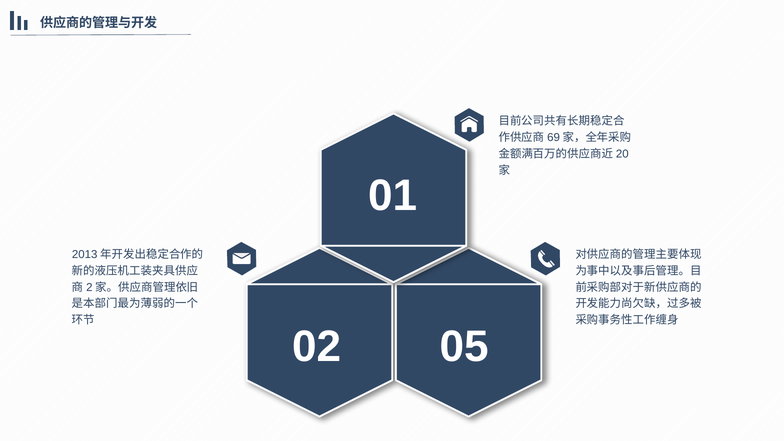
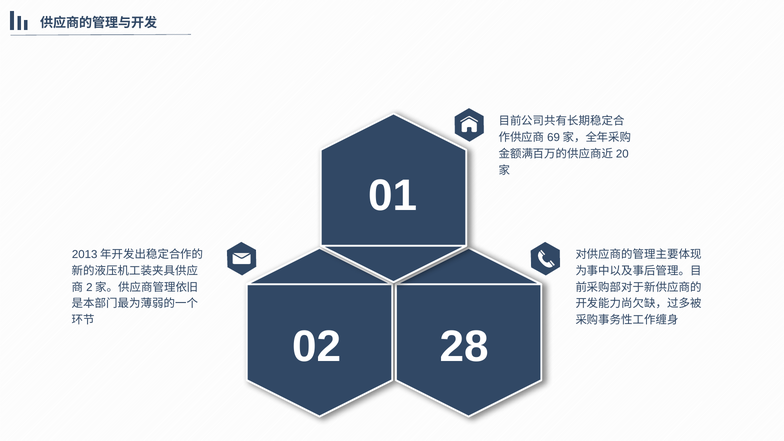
05: 05 -> 28
